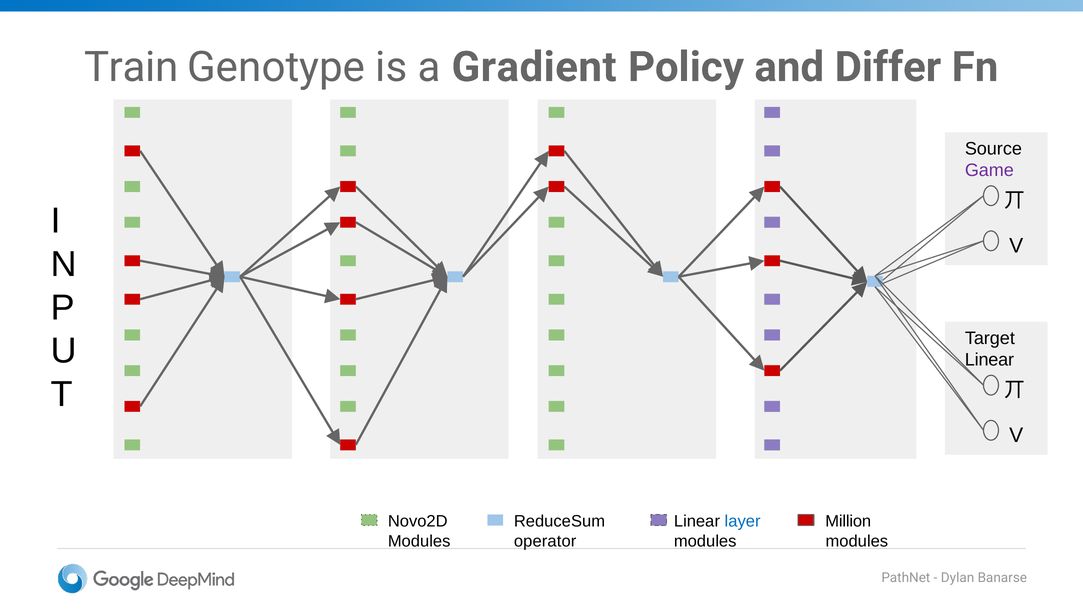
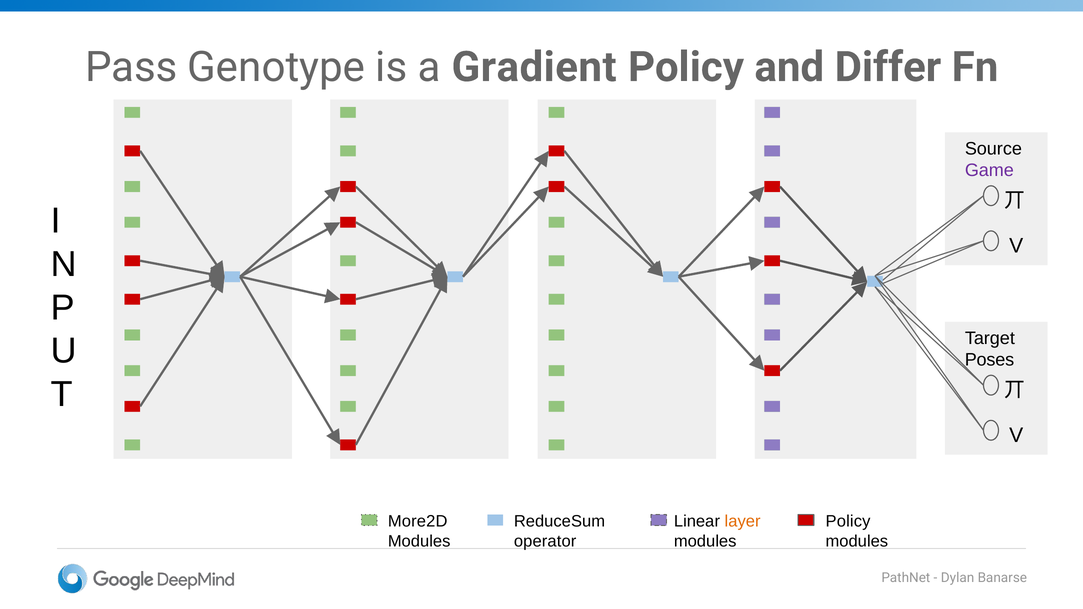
Train: Train -> Pass
Linear at (989, 360): Linear -> Poses
Novo2D: Novo2D -> More2D
layer colour: blue -> orange
Million at (848, 522): Million -> Policy
